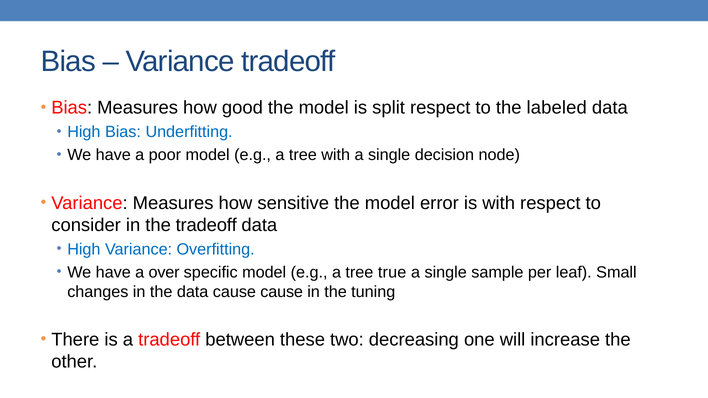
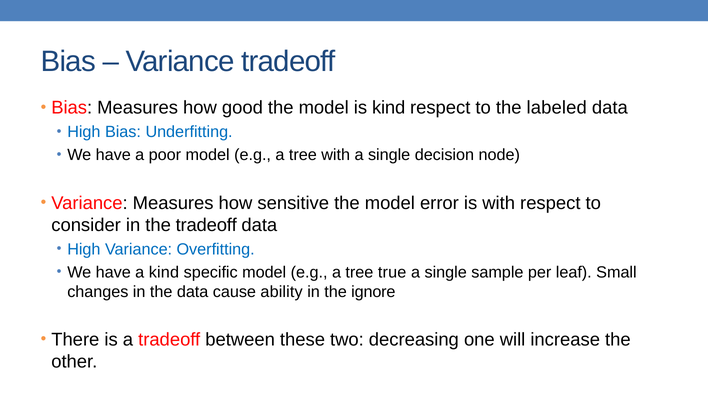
is split: split -> kind
a over: over -> kind
cause cause: cause -> ability
tuning: tuning -> ignore
